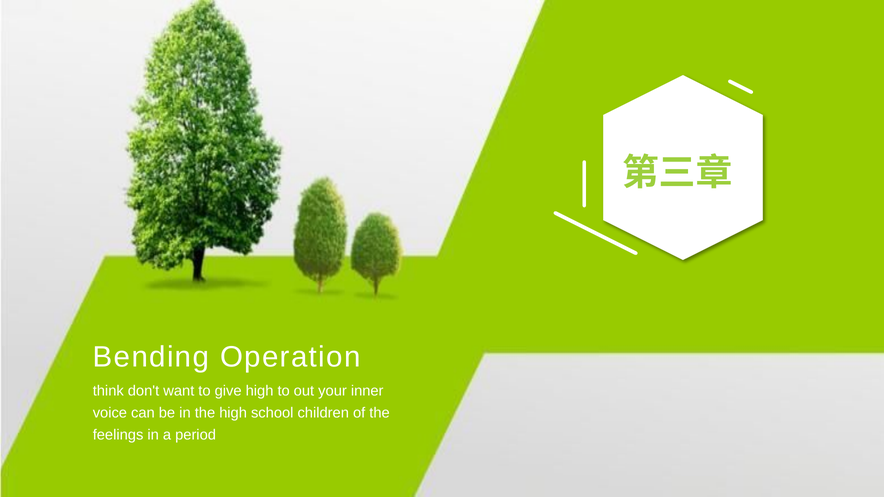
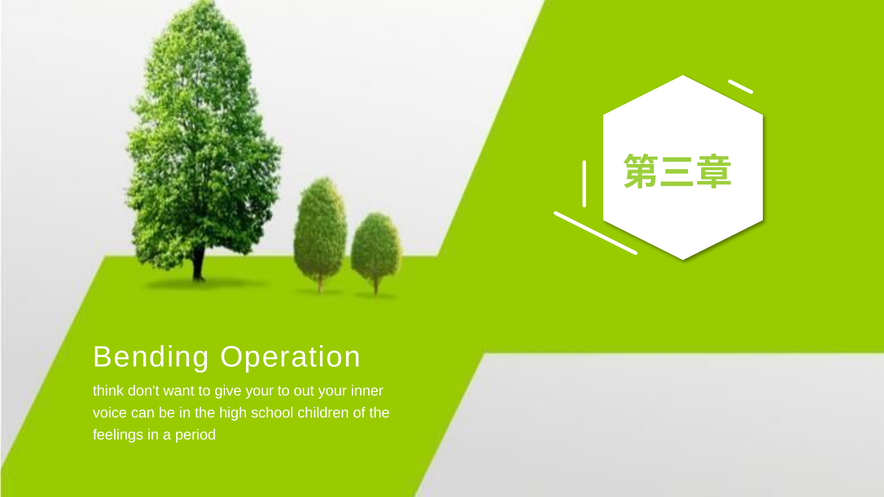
give high: high -> your
